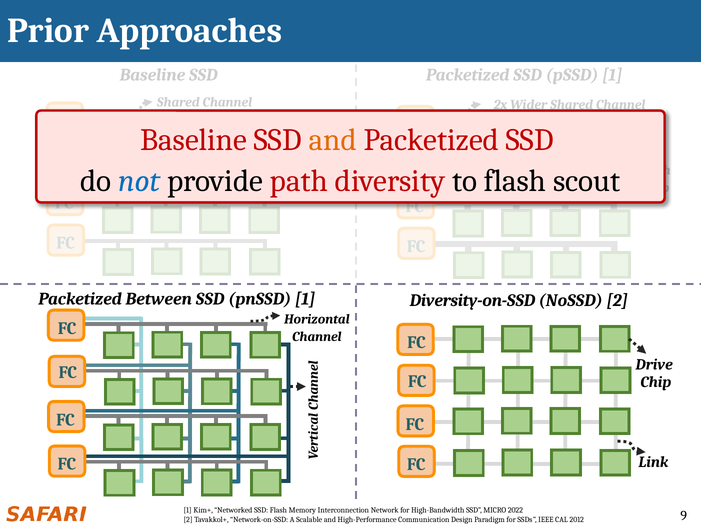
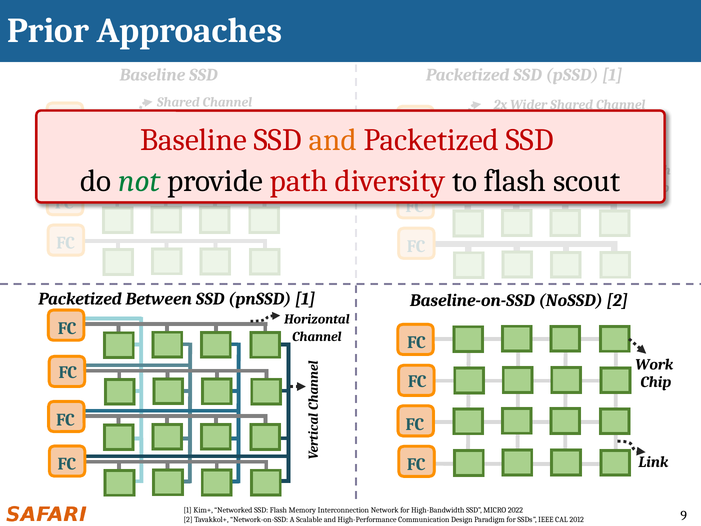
not colour: blue -> green
Diversity-on-SSD: Diversity-on-SSD -> Baseline-on-SSD
Drive: Drive -> Work
